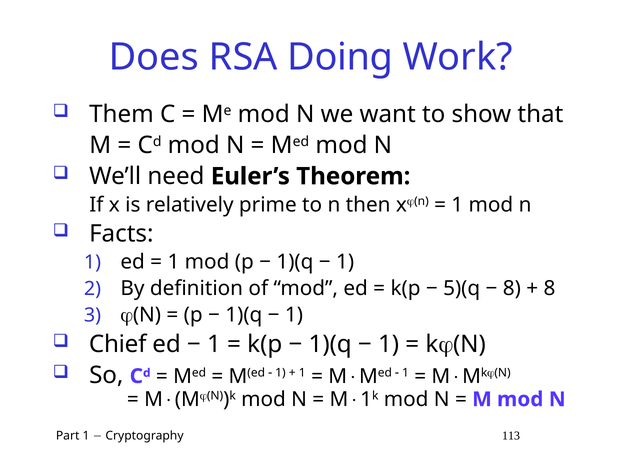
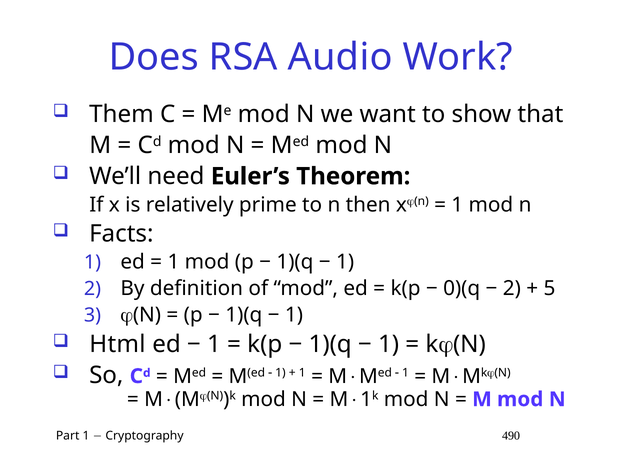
Doing: Doing -> Audio
5)(q: 5)(q -> 0)(q
8 at (512, 289): 8 -> 2
8 at (549, 289): 8 -> 5
Chief: Chief -> Html
113: 113 -> 490
